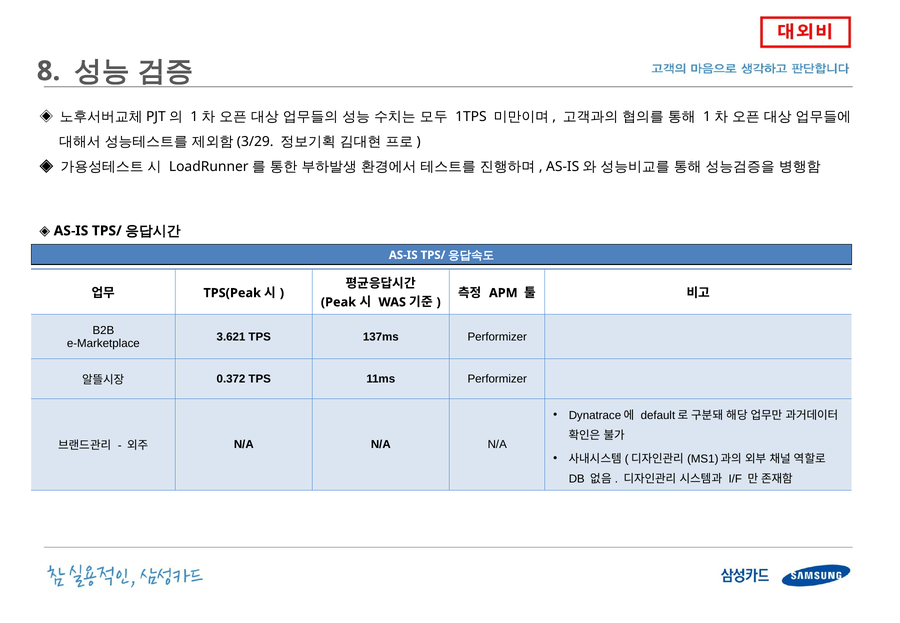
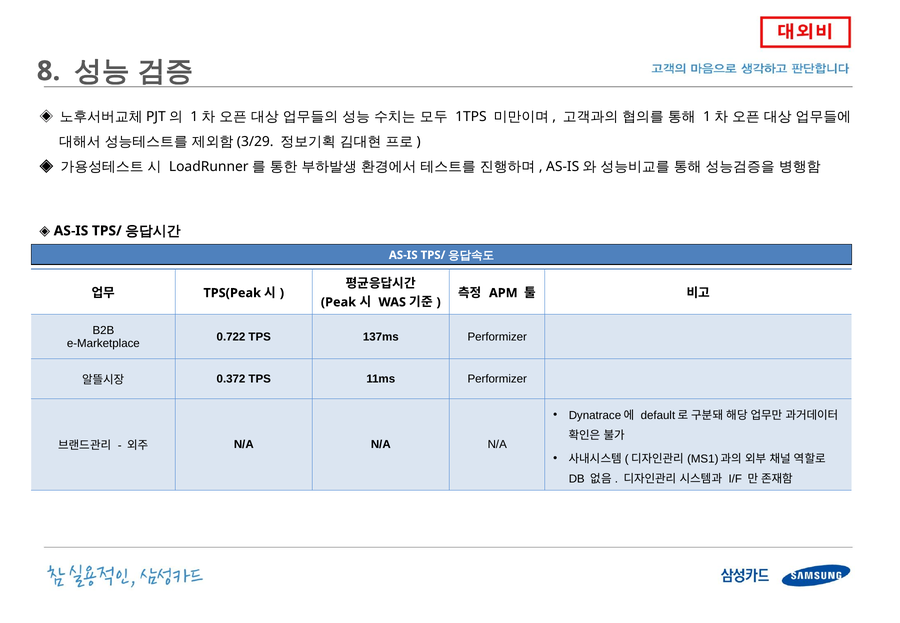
3.621: 3.621 -> 0.722
